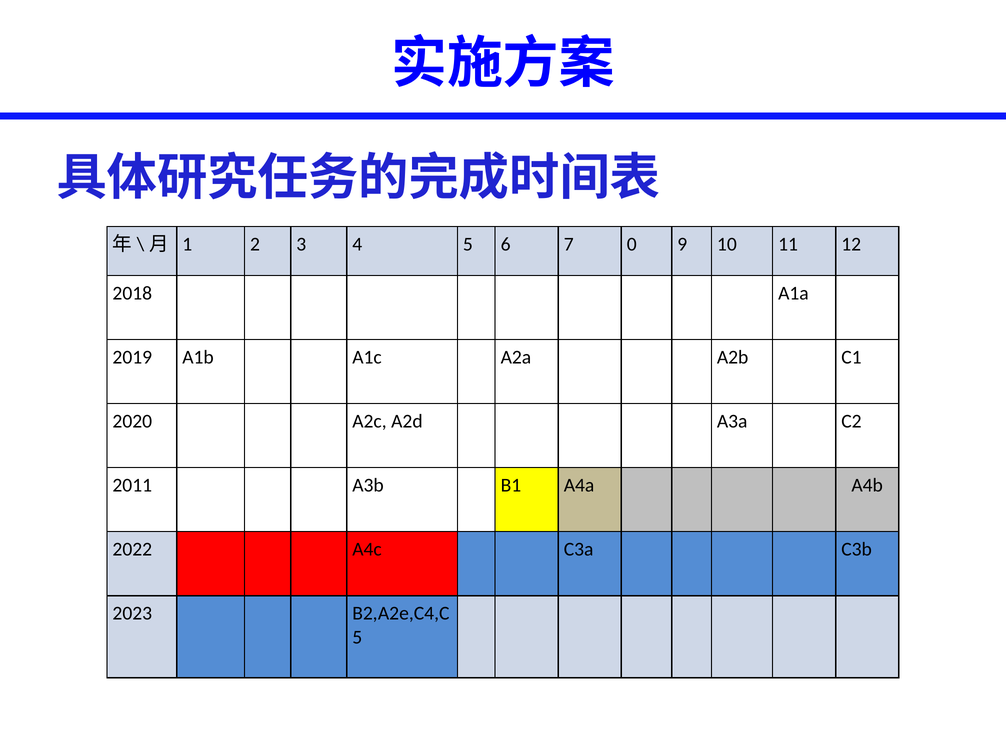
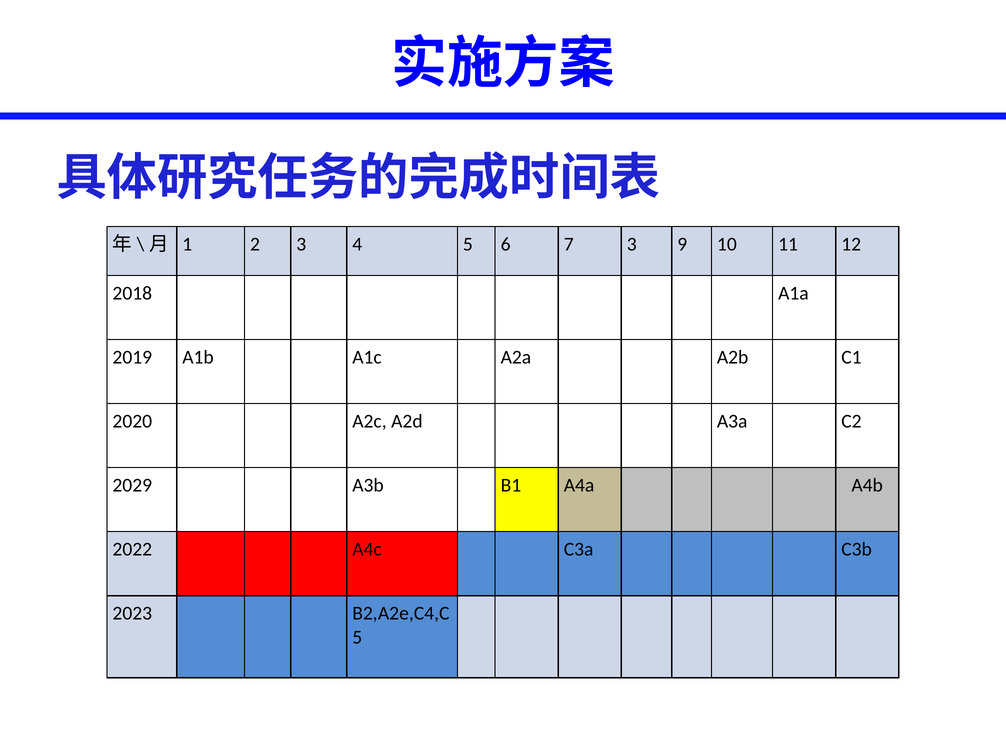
7 0: 0 -> 3
2011: 2011 -> 2029
